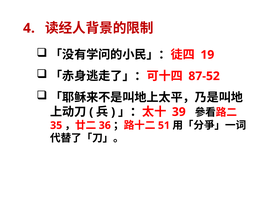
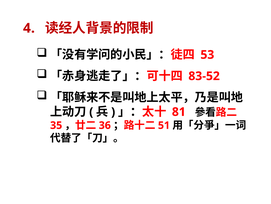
19: 19 -> 53
87-52: 87-52 -> 83-52
39: 39 -> 81
